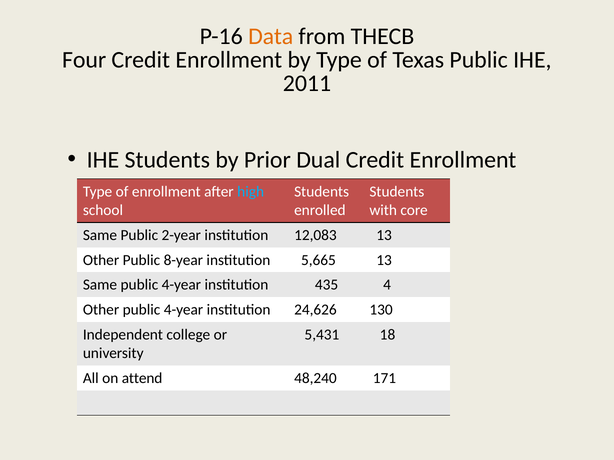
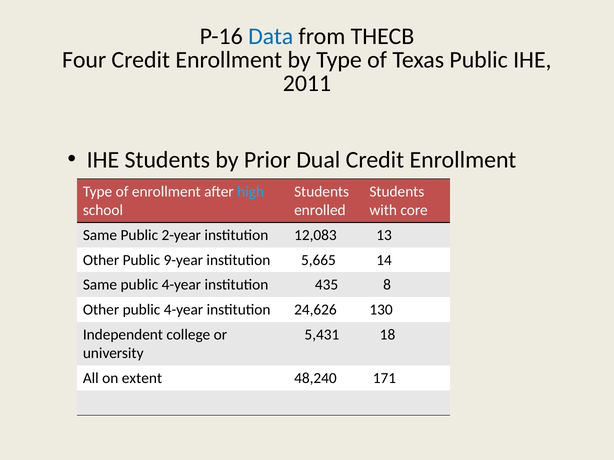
Data colour: orange -> blue
8-year: 8-year -> 9-year
5,665 13: 13 -> 14
4: 4 -> 8
attend: attend -> extent
